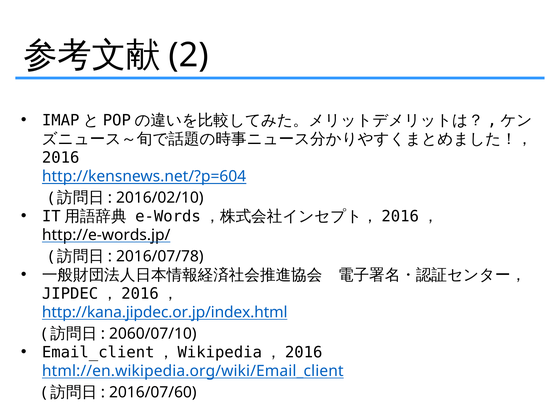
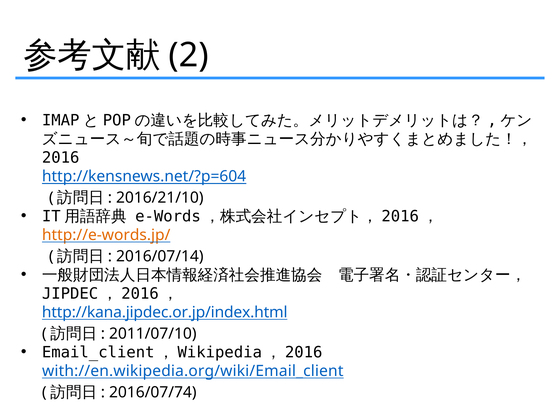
2016/02/10: 2016/02/10 -> 2016/21/10
http://e-words.jp/ colour: black -> orange
2016/07/78: 2016/07/78 -> 2016/07/14
2060/07/10: 2060/07/10 -> 2011/07/10
html://en.wikipedia.org/wiki/Email_client: html://en.wikipedia.org/wiki/Email_client -> with://en.wikipedia.org/wiki/Email_client
2016/07/60: 2016/07/60 -> 2016/07/74
